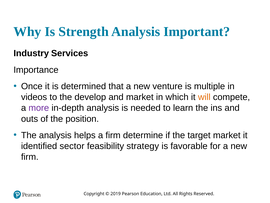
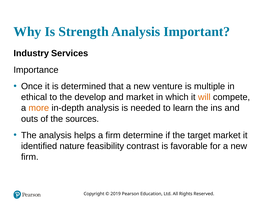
videos: videos -> ethical
more colour: purple -> orange
position: position -> sources
sector: sector -> nature
strategy: strategy -> contrast
